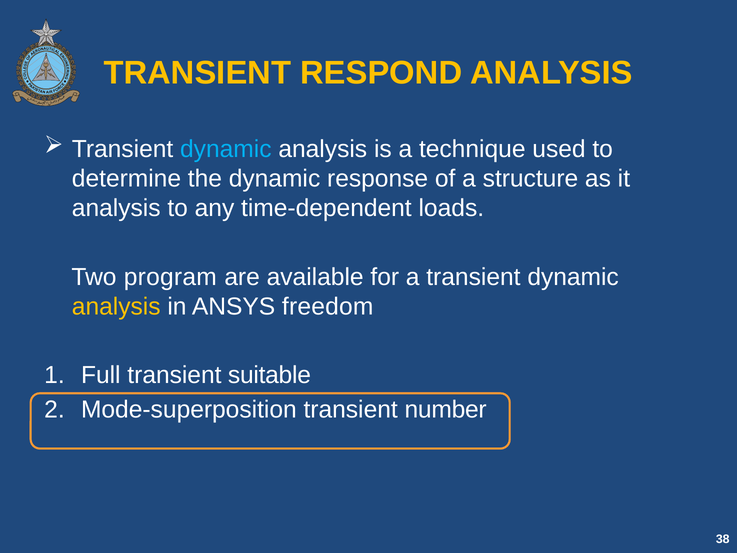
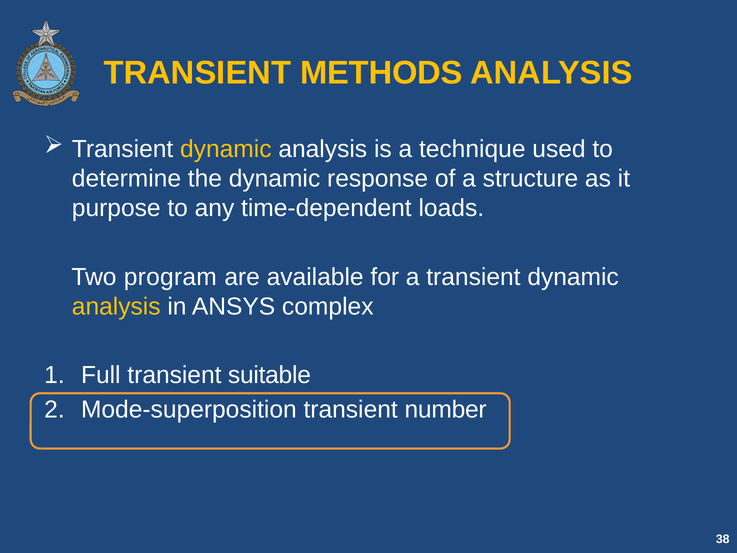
RESPOND: RESPOND -> METHODS
dynamic at (226, 149) colour: light blue -> yellow
analysis at (116, 208): analysis -> purpose
freedom: freedom -> complex
